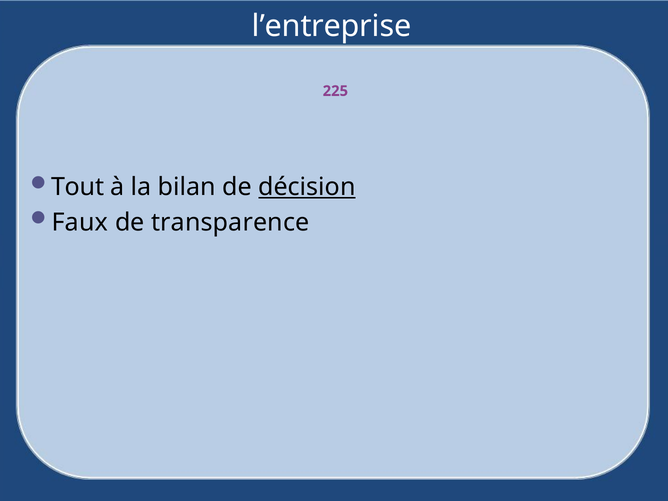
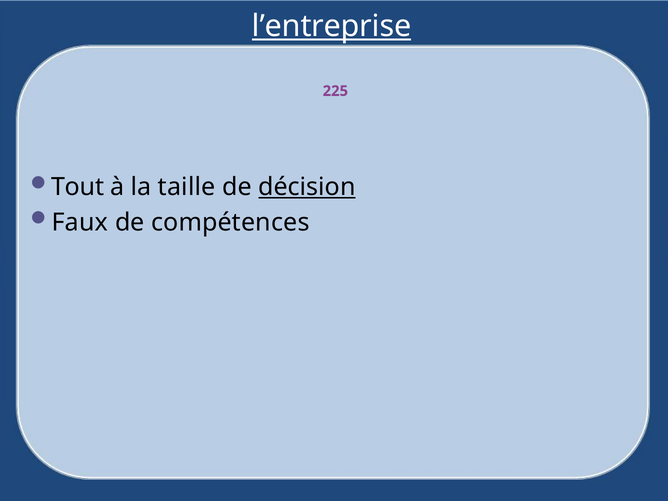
l’entreprise underline: none -> present
bilan: bilan -> taille
transparence: transparence -> compétences
